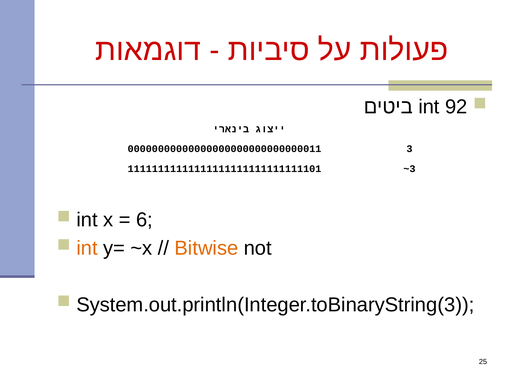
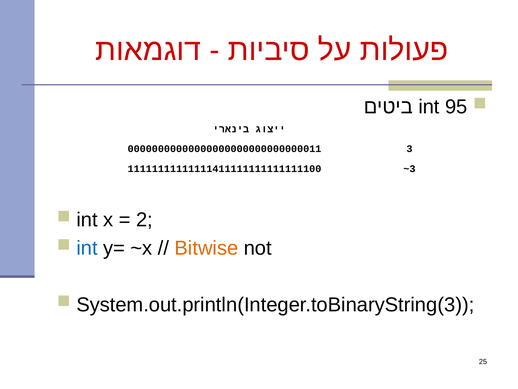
92: 92 -> 95
11111111111111111111111111111101: 11111111111111111111111111111101 -> 11111111111111411111111111111100
6: 6 -> 2
int at (87, 248) colour: orange -> blue
